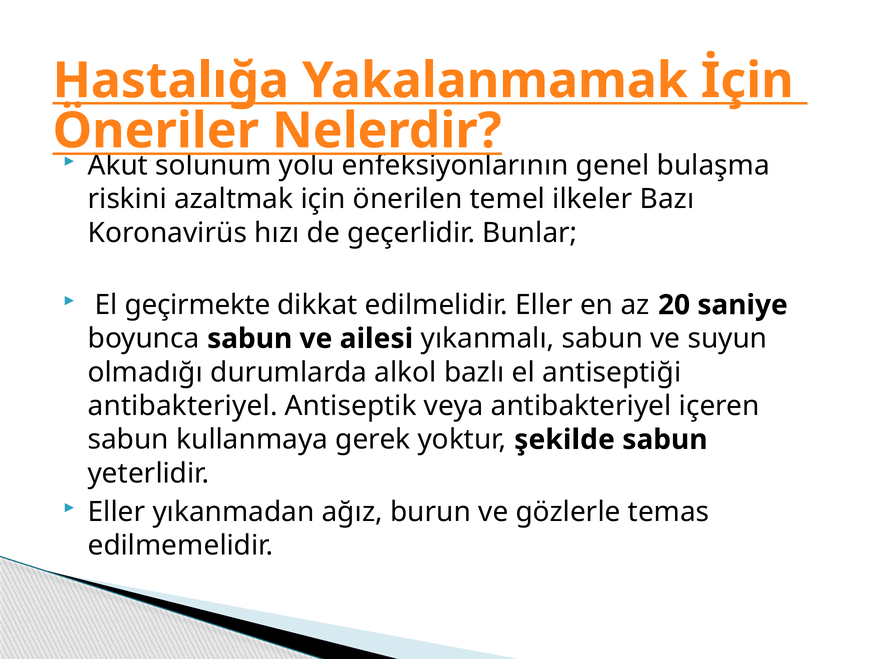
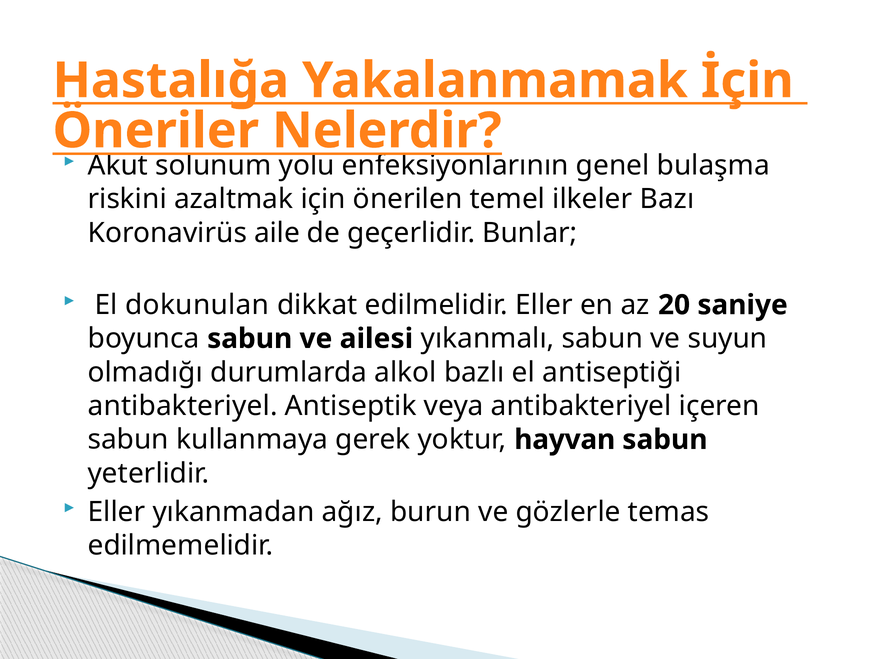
hızı: hızı -> aile
geçirmekte: geçirmekte -> dokunulan
şekilde: şekilde -> hayvan
